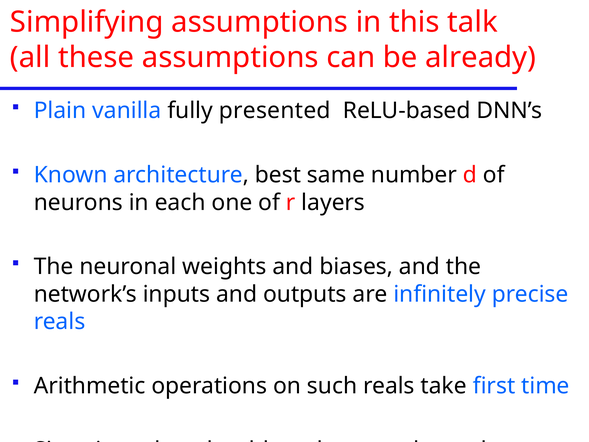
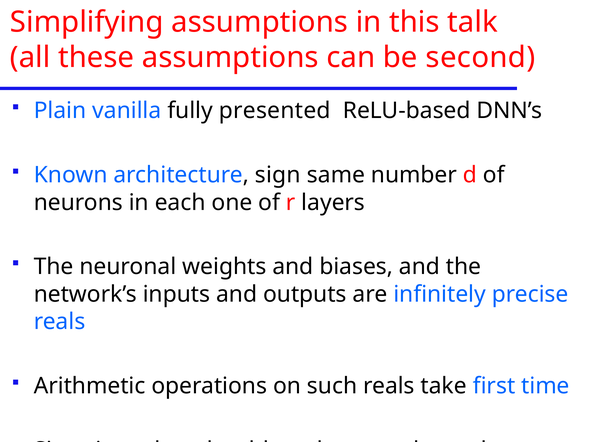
already: already -> second
best: best -> sign
